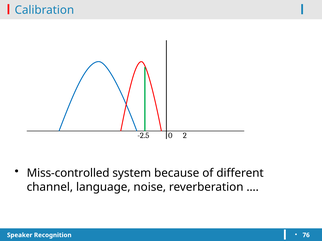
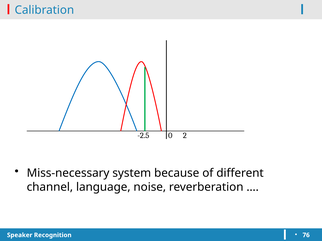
Miss-controlled: Miss-controlled -> Miss-necessary
